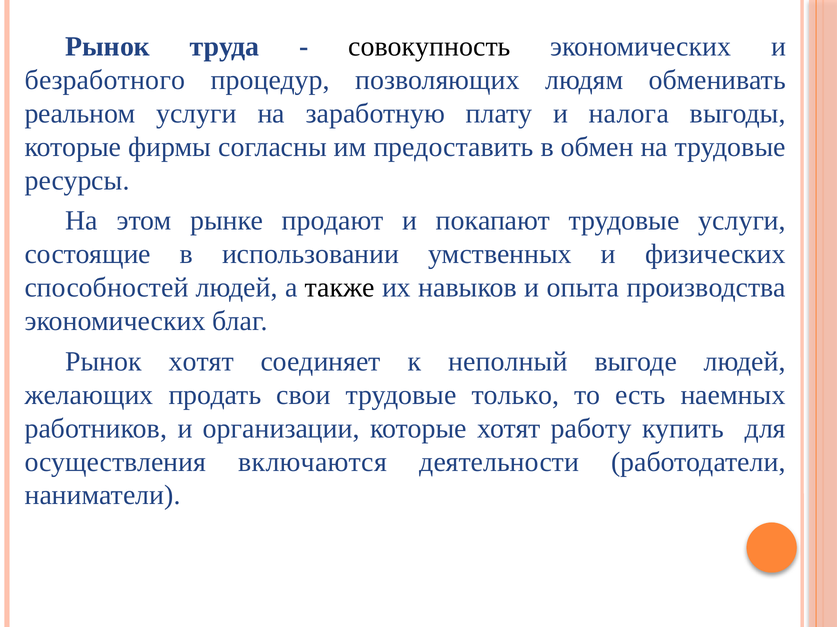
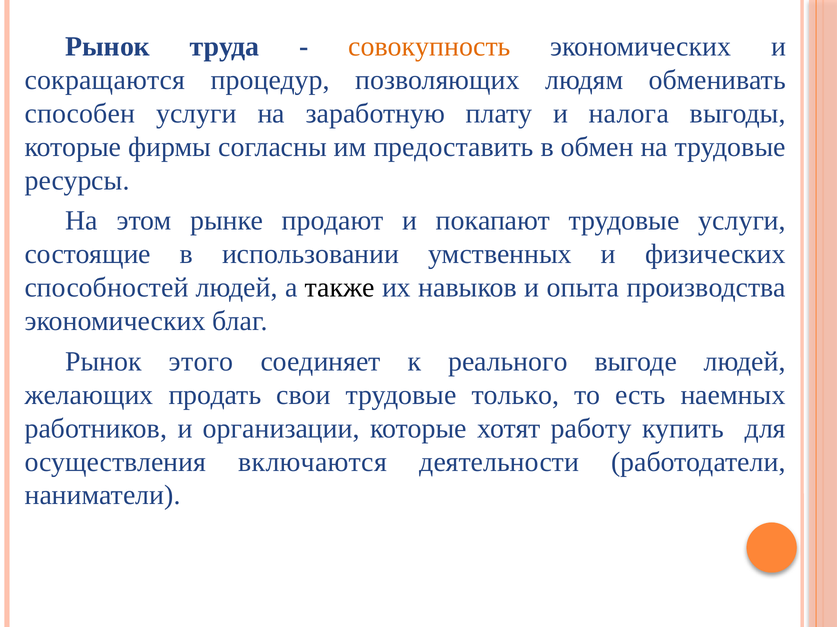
совокупность colour: black -> orange
безработного: безработного -> сокращаются
реальном: реальном -> способен
Рынок хотят: хотят -> этого
неполный: неполный -> реального
